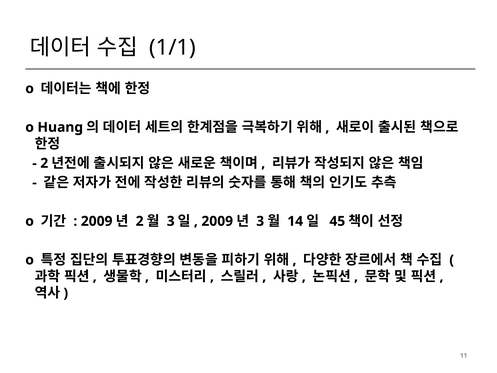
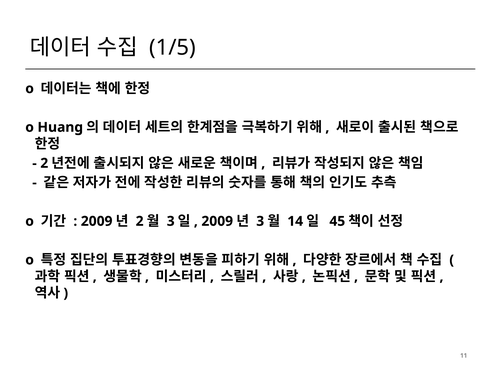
1/1: 1/1 -> 1/5
